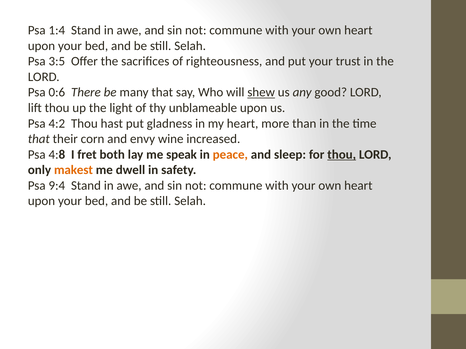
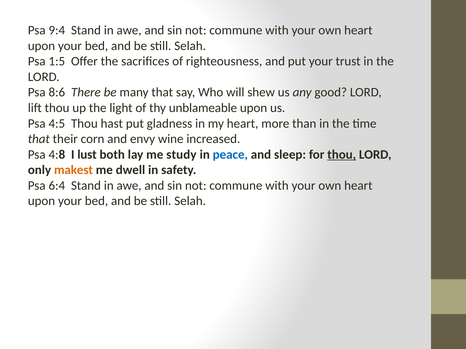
1:4: 1:4 -> 9:4
3:5: 3:5 -> 1:5
0:6: 0:6 -> 8:6
shew underline: present -> none
4:2: 4:2 -> 4:5
fret: fret -> lust
speak: speak -> study
peace colour: orange -> blue
9:4: 9:4 -> 6:4
